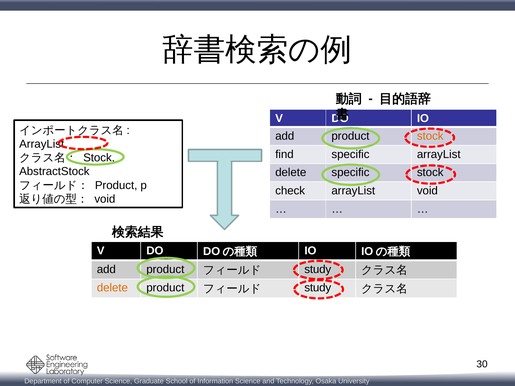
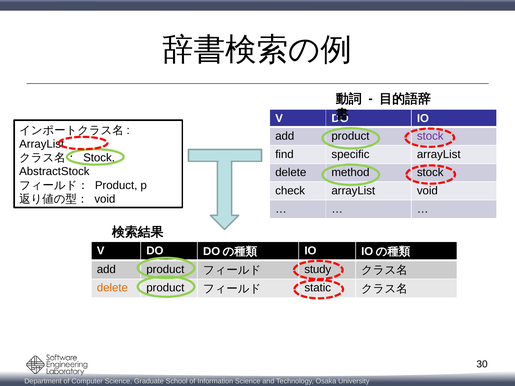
stock at (430, 136) colour: orange -> purple
delete specific: specific -> method
study at (318, 288): study -> static
